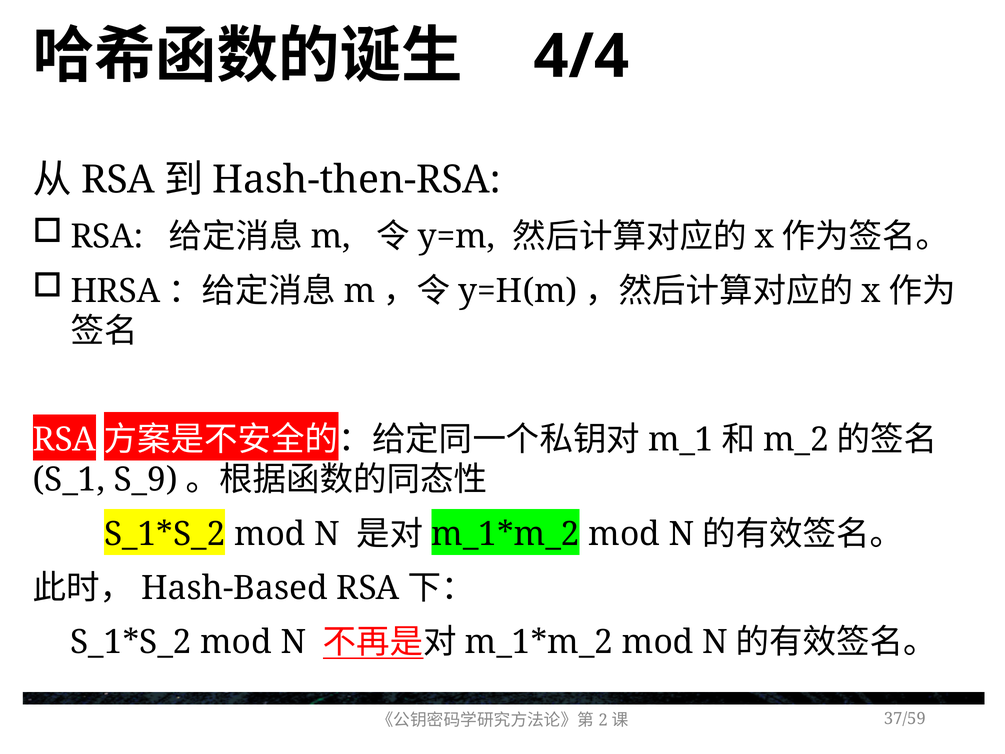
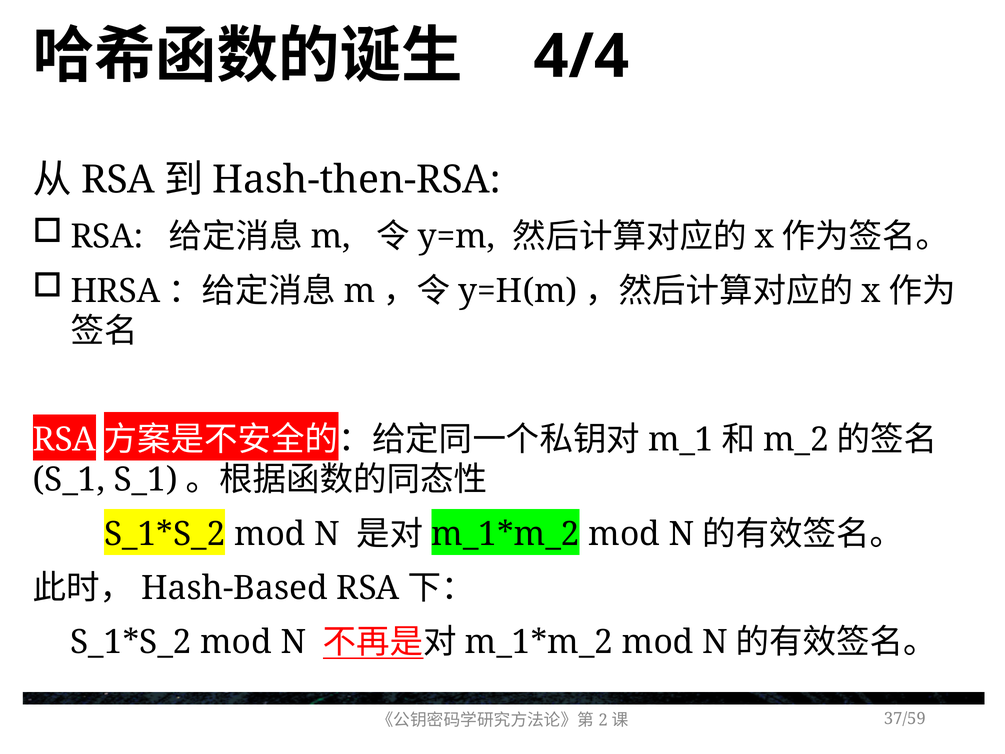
S_1 S_9: S_9 -> S_1
